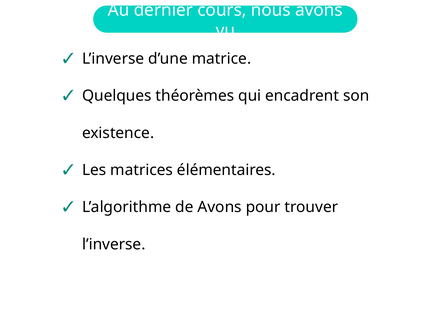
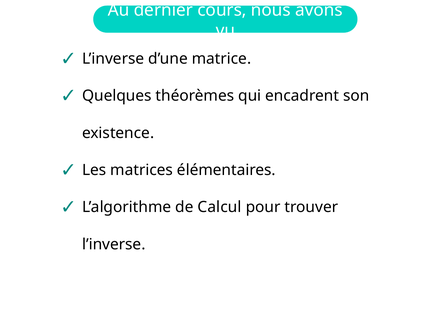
de Avons: Avons -> Calcul
